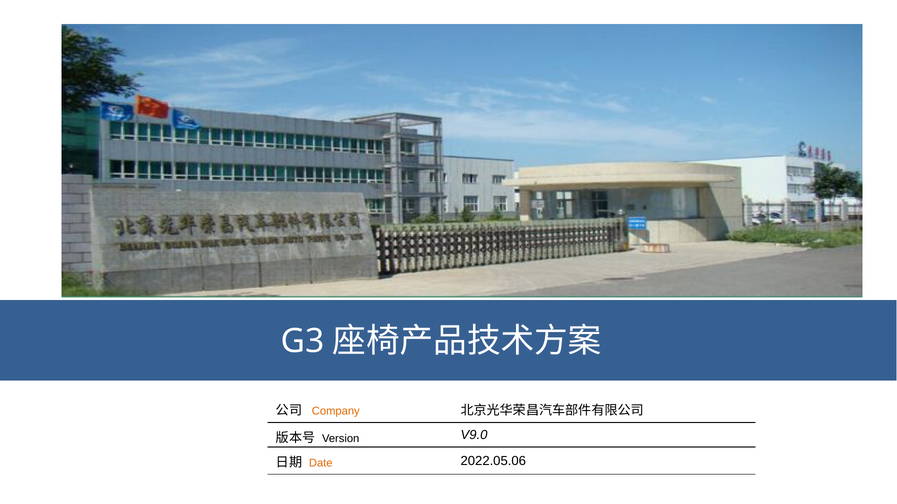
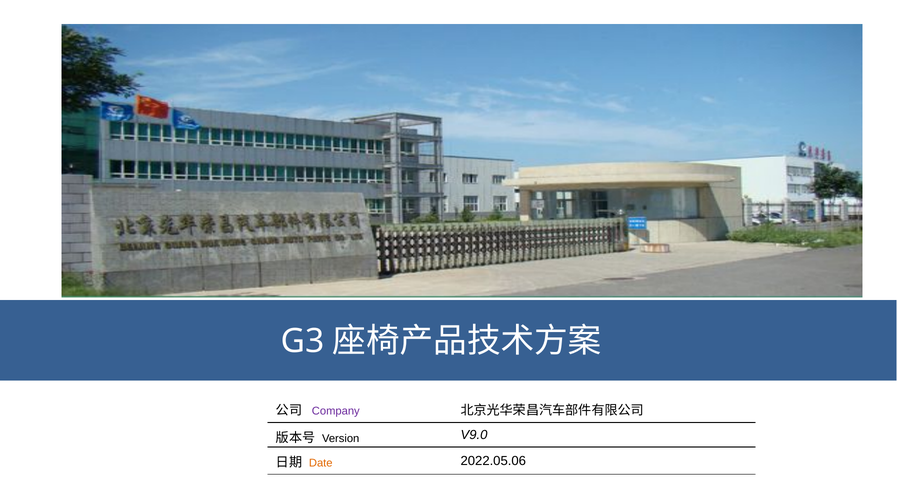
Company colour: orange -> purple
